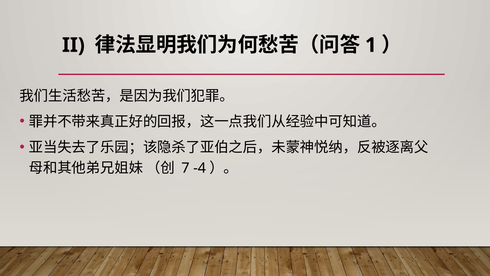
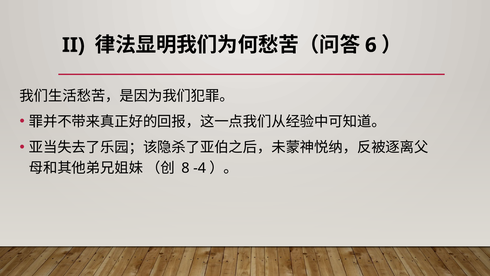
1: 1 -> 6
7: 7 -> 8
